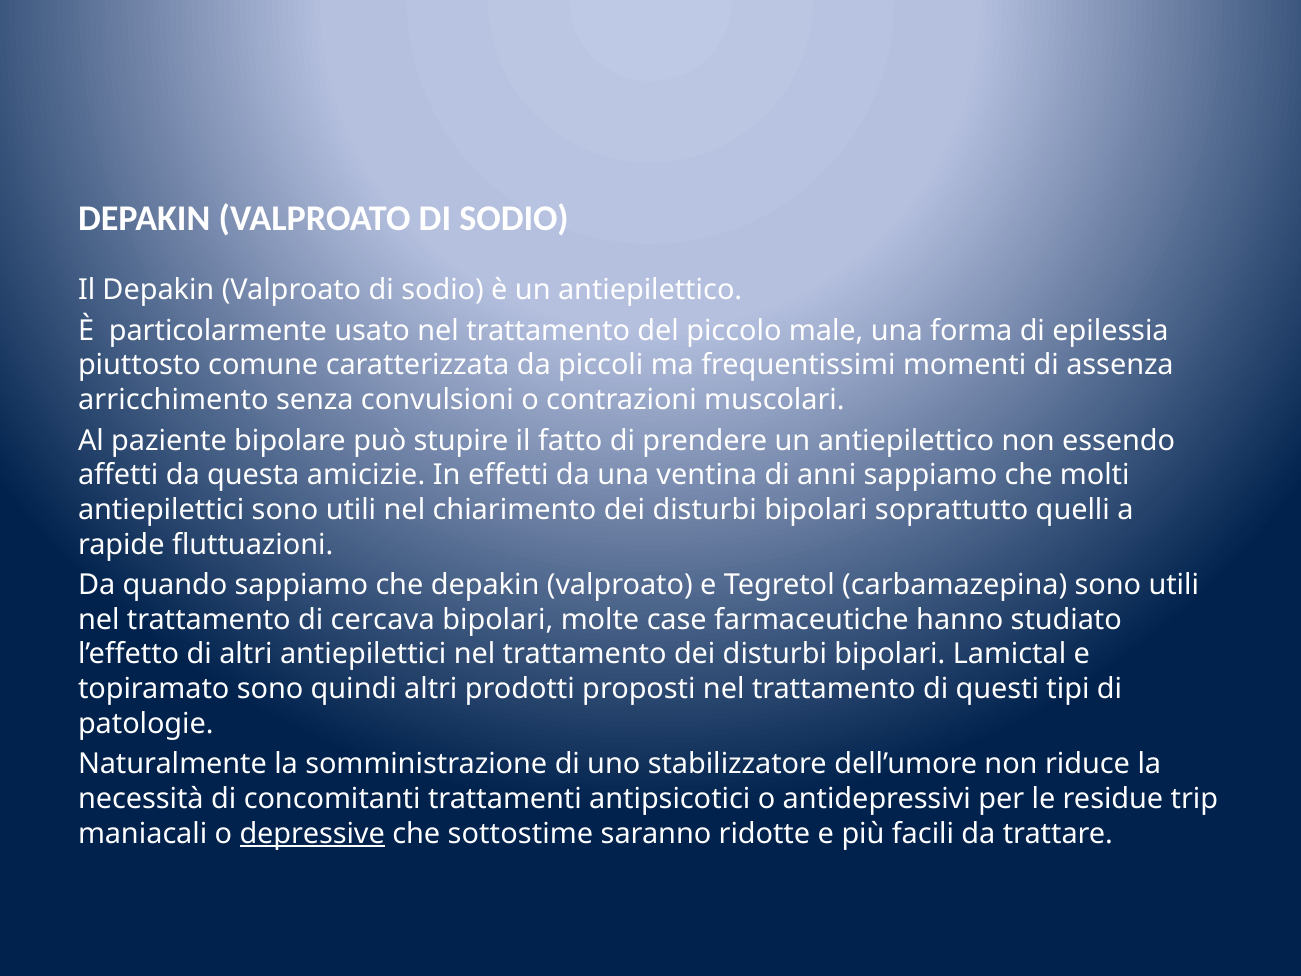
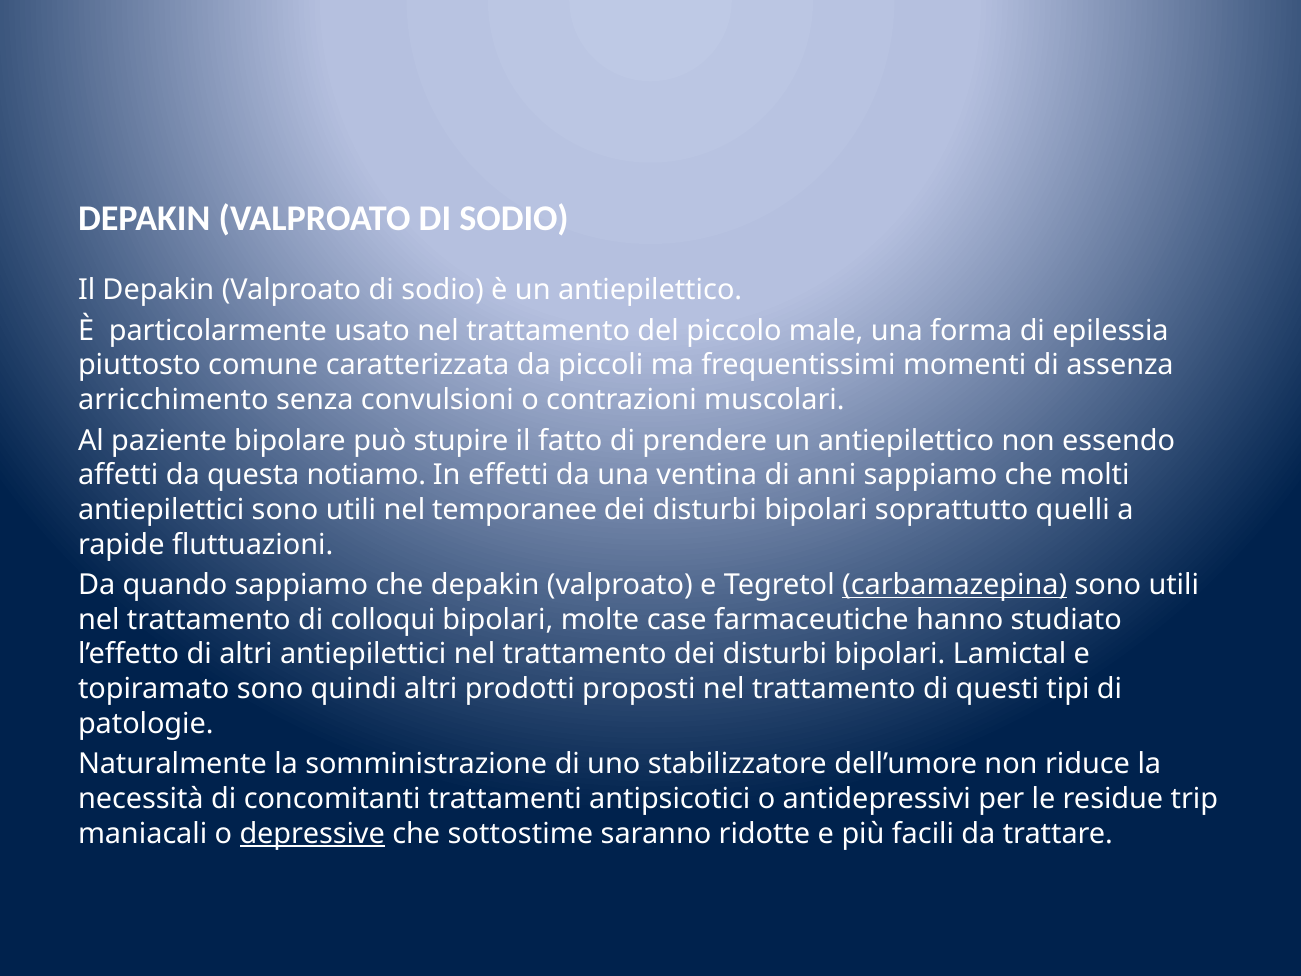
amicizie: amicizie -> notiamo
chiarimento: chiarimento -> temporanee
carbamazepina underline: none -> present
cercava: cercava -> colloqui
